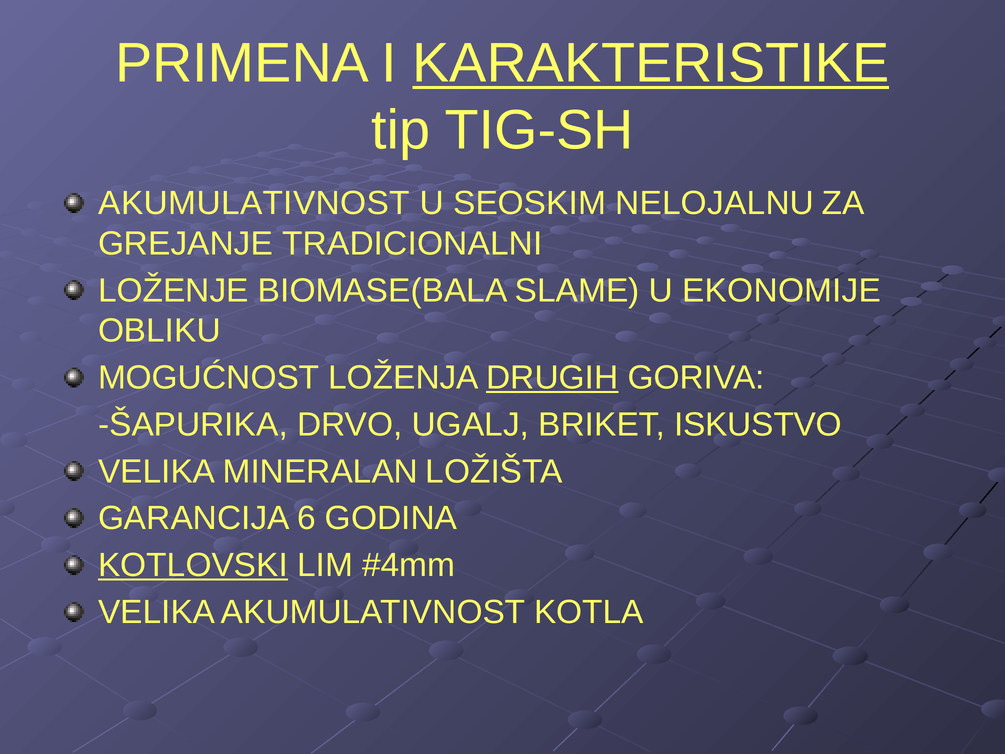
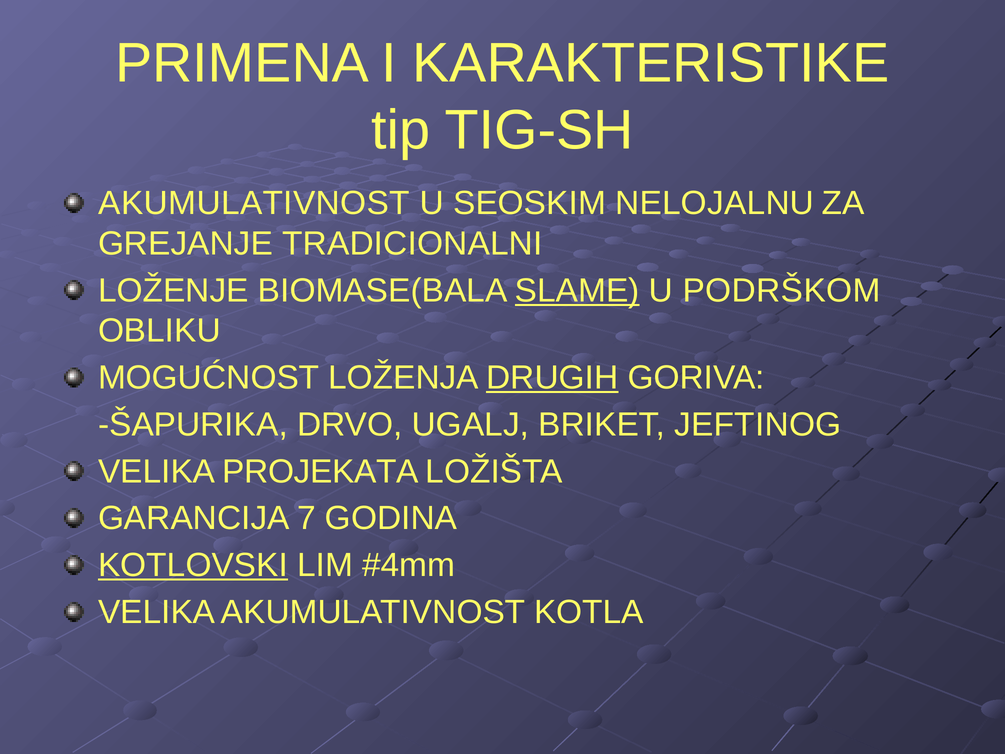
KARAKTERISTIKE underline: present -> none
SLAME underline: none -> present
EKONOMIJE: EKONOMIJE -> PODRŠKOM
ISKUSTVO: ISKUSTVO -> JEFTINOG
MINERALAN: MINERALAN -> PROJEKATA
6: 6 -> 7
